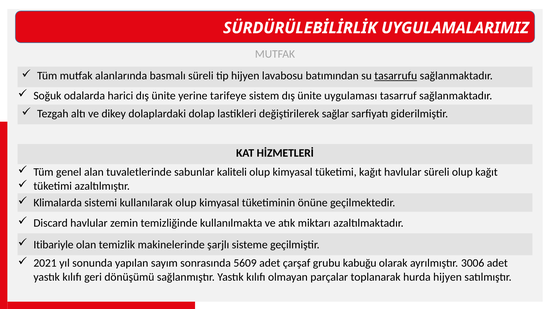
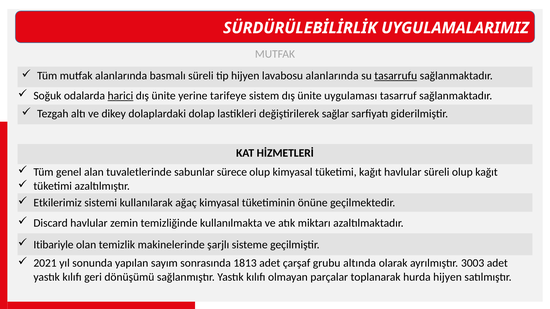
lavabosu batımından: batımından -> alanlarında
harici underline: none -> present
kaliteli: kaliteli -> sürece
Klimalarda: Klimalarda -> Etkilerimiz
kullanılarak olup: olup -> ağaç
5609: 5609 -> 1813
kabuğu: kabuğu -> altında
3006: 3006 -> 3003
